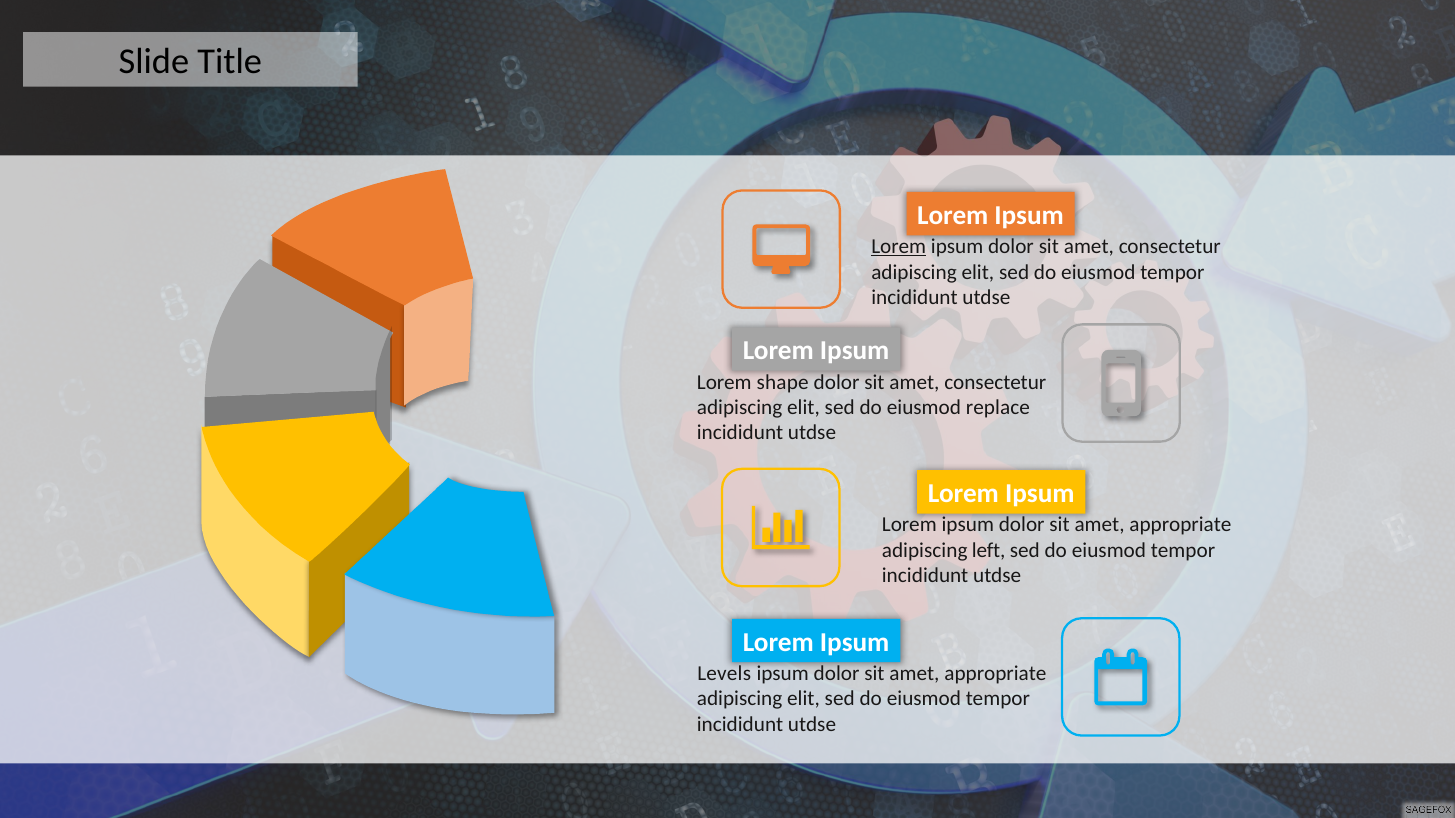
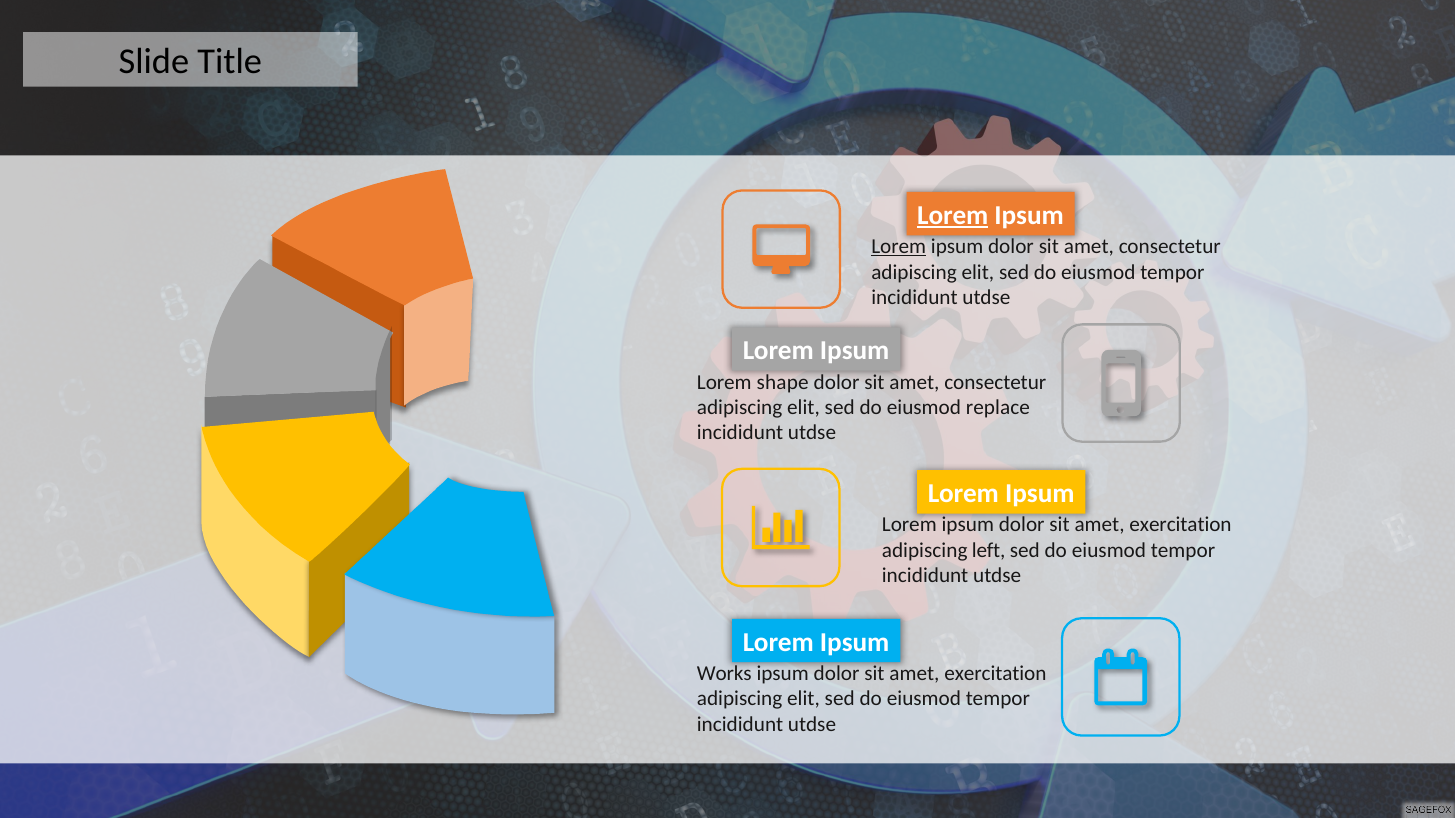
Lorem at (953, 216) underline: none -> present
appropriate at (1180, 525): appropriate -> exercitation
Levels: Levels -> Works
appropriate at (995, 674): appropriate -> exercitation
